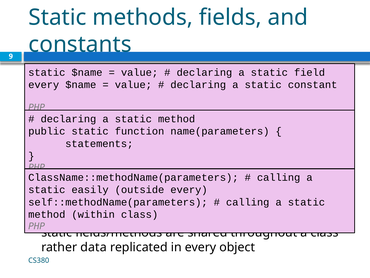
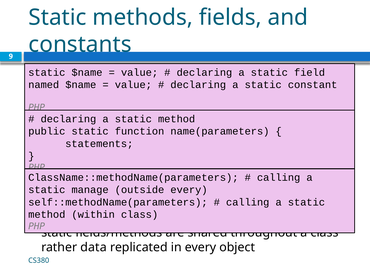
every at (44, 85): every -> named
easily: easily -> manage
